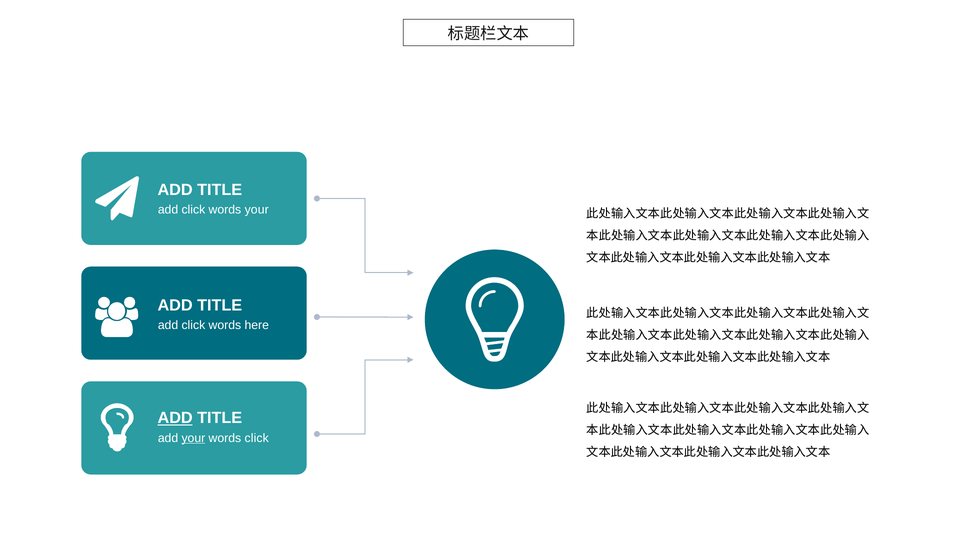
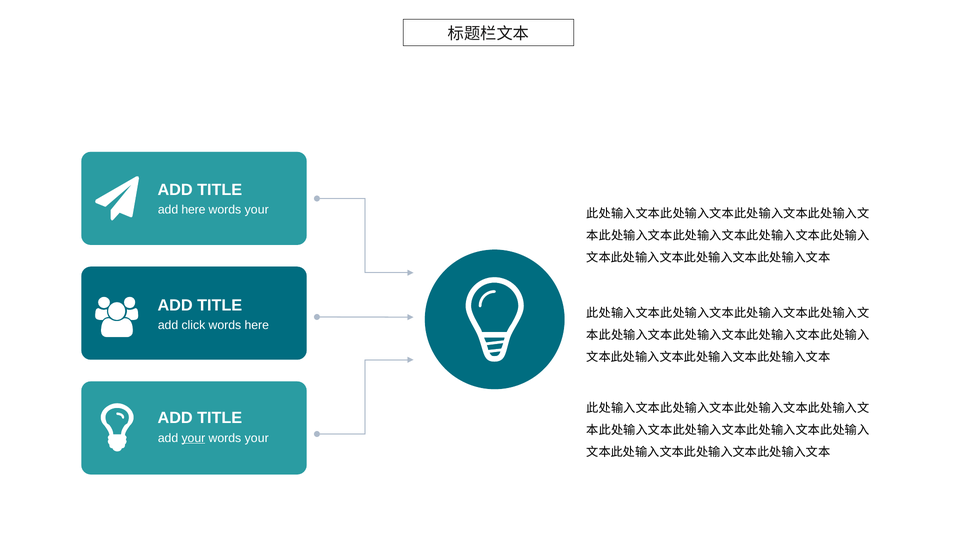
click at (193, 210): click -> here
ADD at (175, 418) underline: present -> none
click at (257, 439): click -> your
